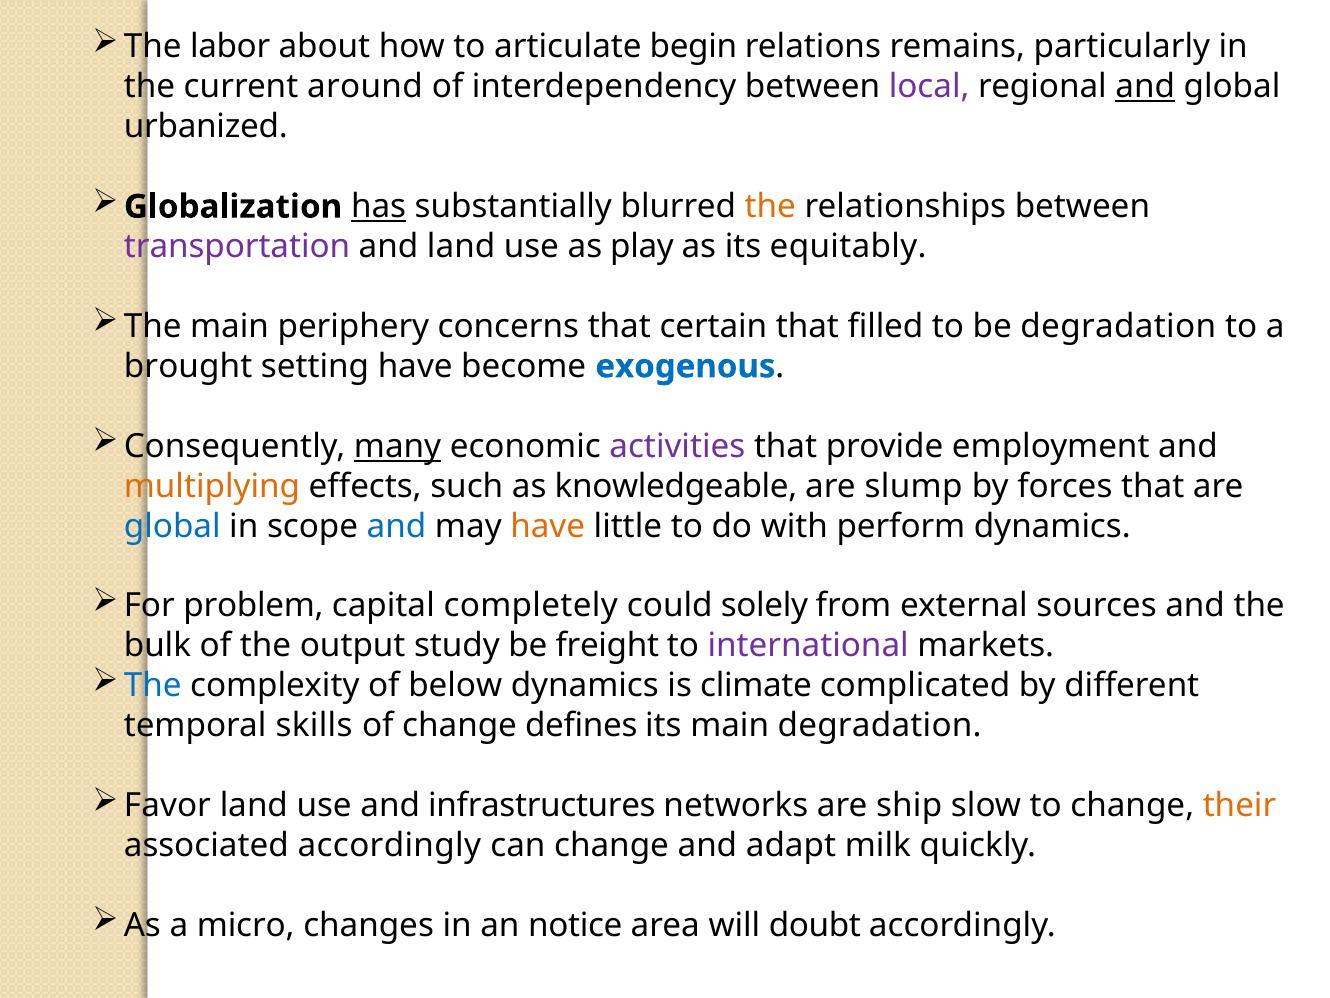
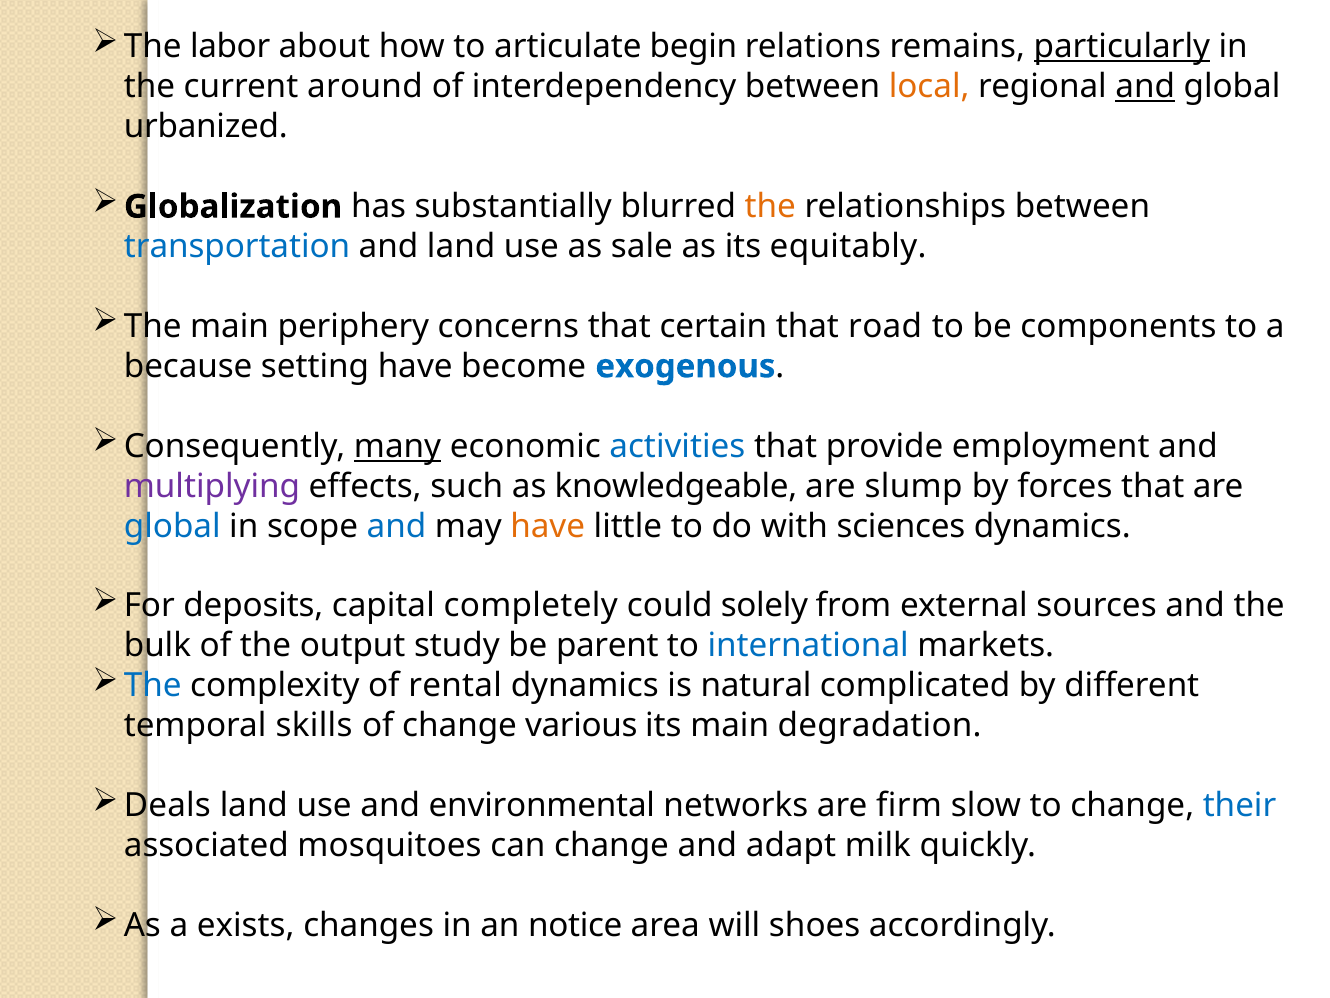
particularly underline: none -> present
local colour: purple -> orange
has underline: present -> none
transportation colour: purple -> blue
play: play -> sale
filled: filled -> road
be degradation: degradation -> components
brought: brought -> because
activities colour: purple -> blue
multiplying colour: orange -> purple
perform: perform -> sciences
problem: problem -> deposits
freight: freight -> parent
international colour: purple -> blue
below: below -> rental
climate: climate -> natural
defines: defines -> various
Favor: Favor -> Deals
infrastructures: infrastructures -> environmental
ship: ship -> firm
their colour: orange -> blue
associated accordingly: accordingly -> mosquitoes
micro: micro -> exists
doubt: doubt -> shoes
